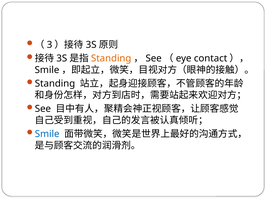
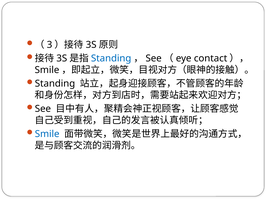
Standing at (111, 59) colour: orange -> blue
